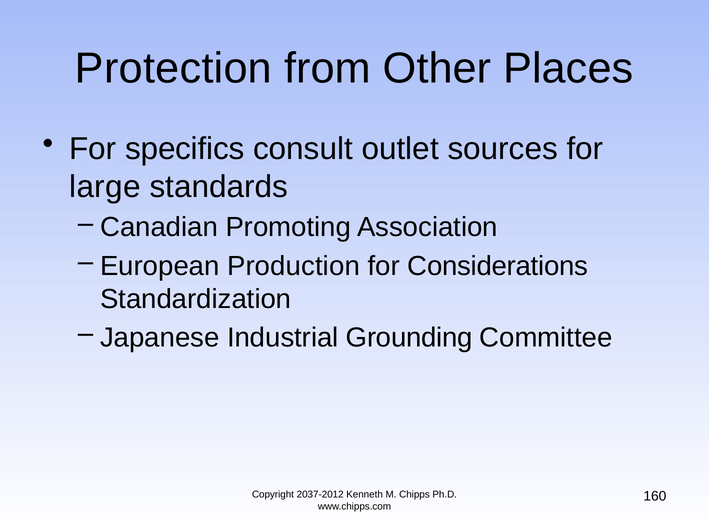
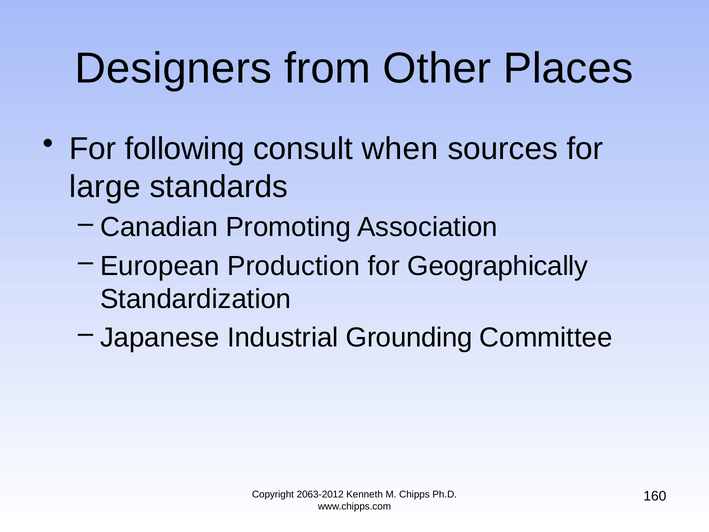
Protection: Protection -> Designers
specifics: specifics -> following
outlet: outlet -> when
Considerations: Considerations -> Geographically
2037-2012: 2037-2012 -> 2063-2012
